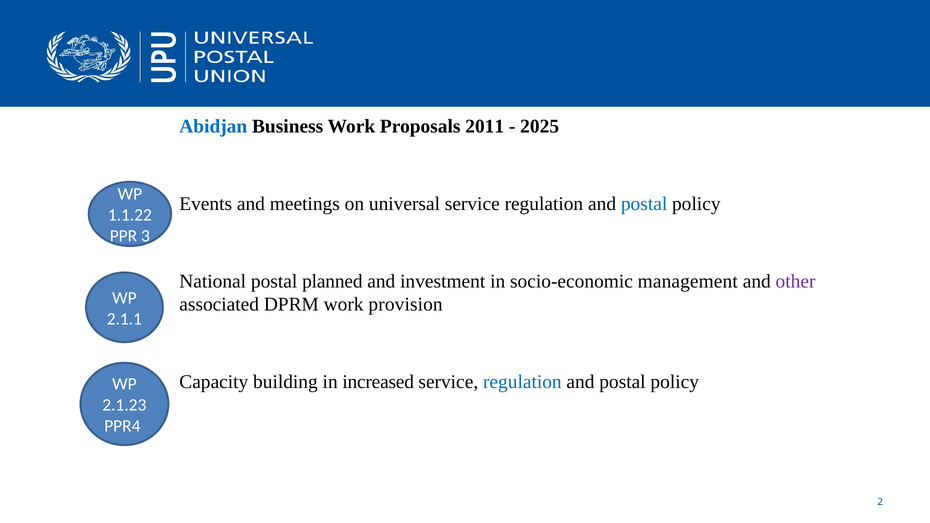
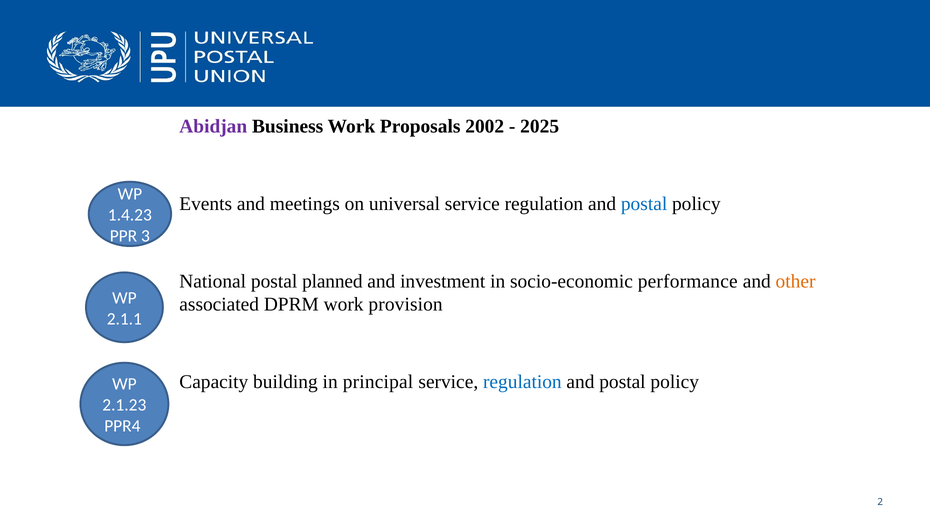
Abidjan colour: blue -> purple
2011: 2011 -> 2002
1.1.22: 1.1.22 -> 1.4.23
management: management -> performance
other colour: purple -> orange
increased: increased -> principal
